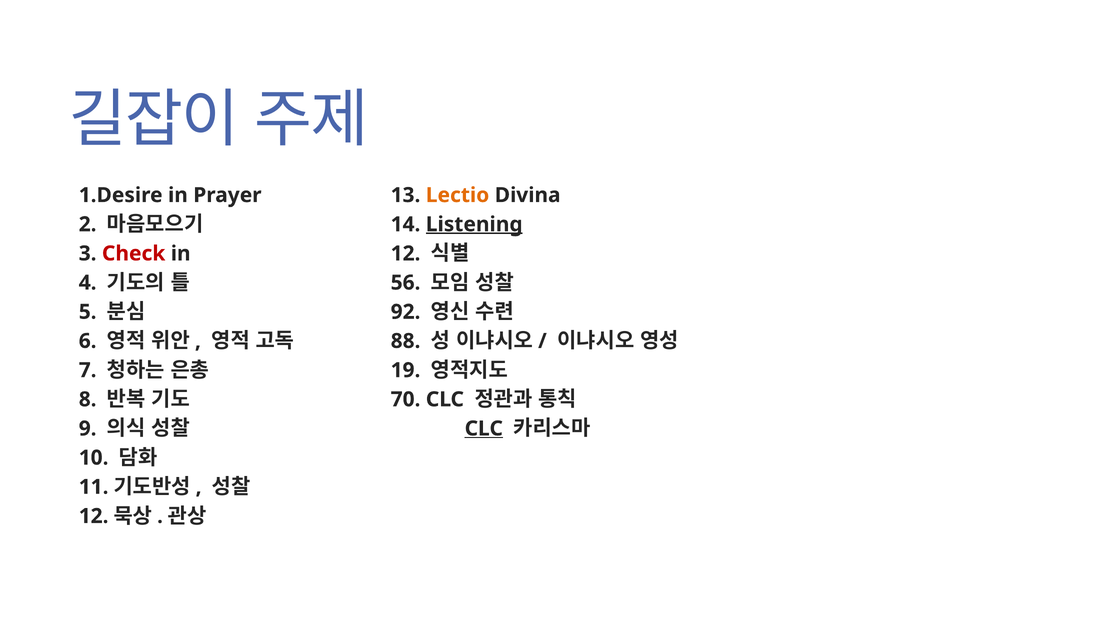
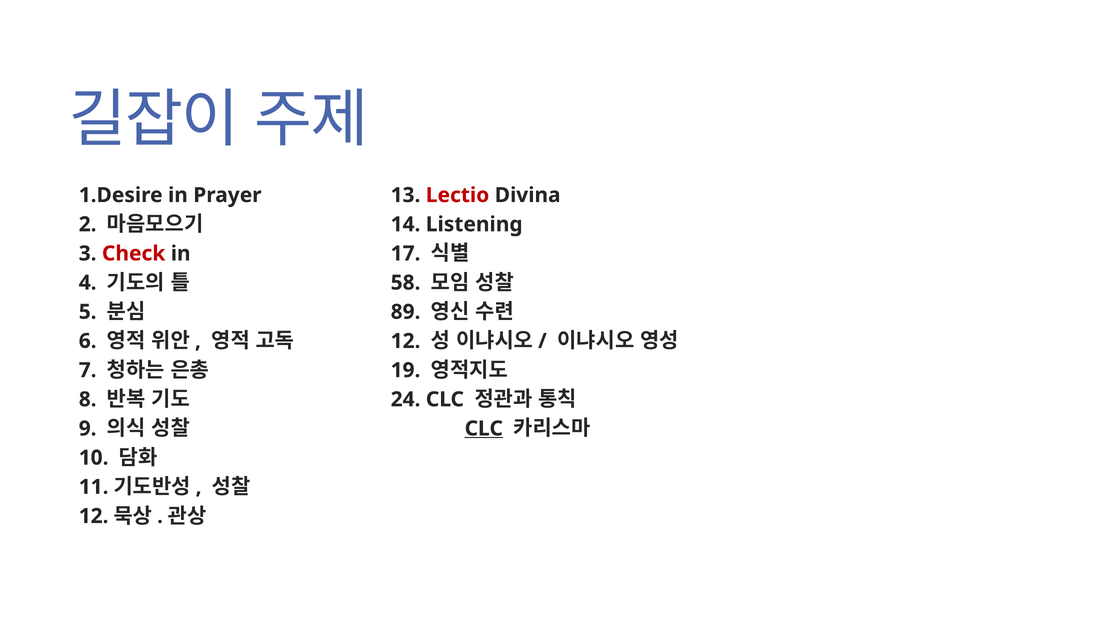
Lectio colour: orange -> red
Listening underline: present -> none
in 12: 12 -> 17
56: 56 -> 58
92: 92 -> 89
88 at (406, 341): 88 -> 12
70: 70 -> 24
